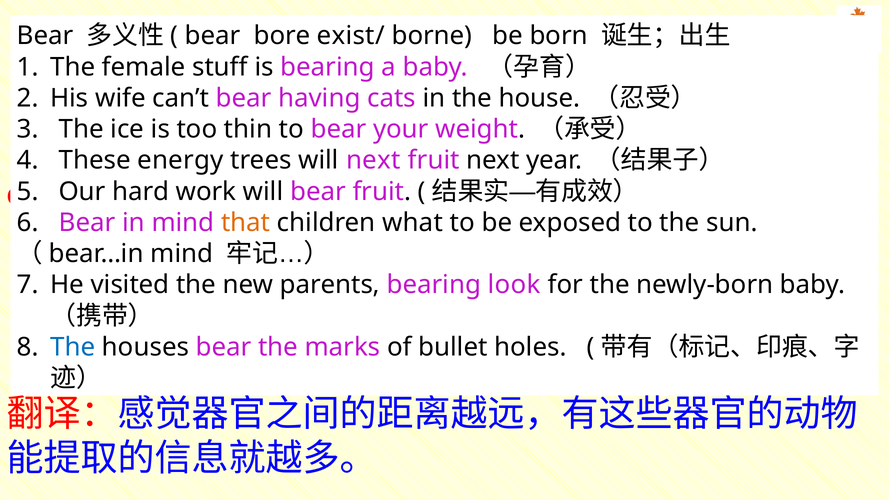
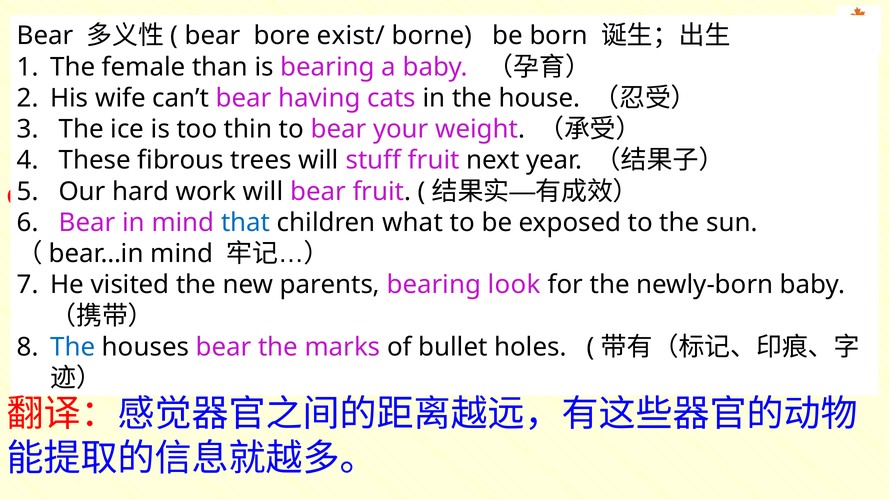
stuff: stuff -> than
energy: energy -> fibrous
will next: next -> stuff
that at (246, 223) colour: orange -> blue
